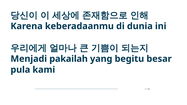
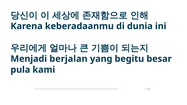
pakailah: pakailah -> berjalan
